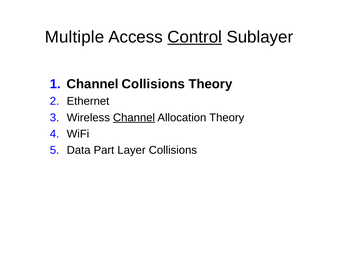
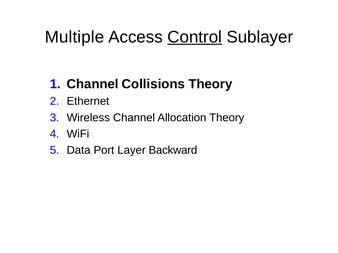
Channel at (134, 118) underline: present -> none
Part: Part -> Port
Layer Collisions: Collisions -> Backward
